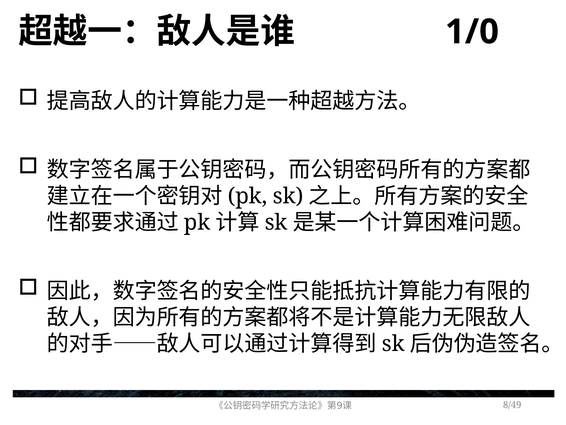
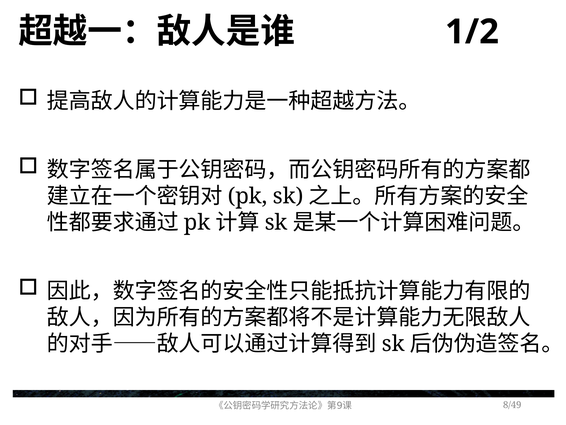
1/0: 1/0 -> 1/2
